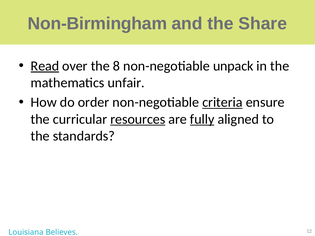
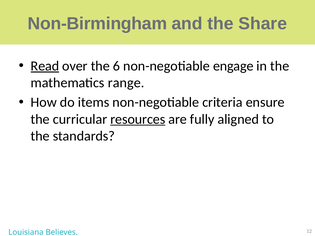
8: 8 -> 6
unpack: unpack -> engage
unfair: unfair -> range
order: order -> items
criteria underline: present -> none
fully underline: present -> none
